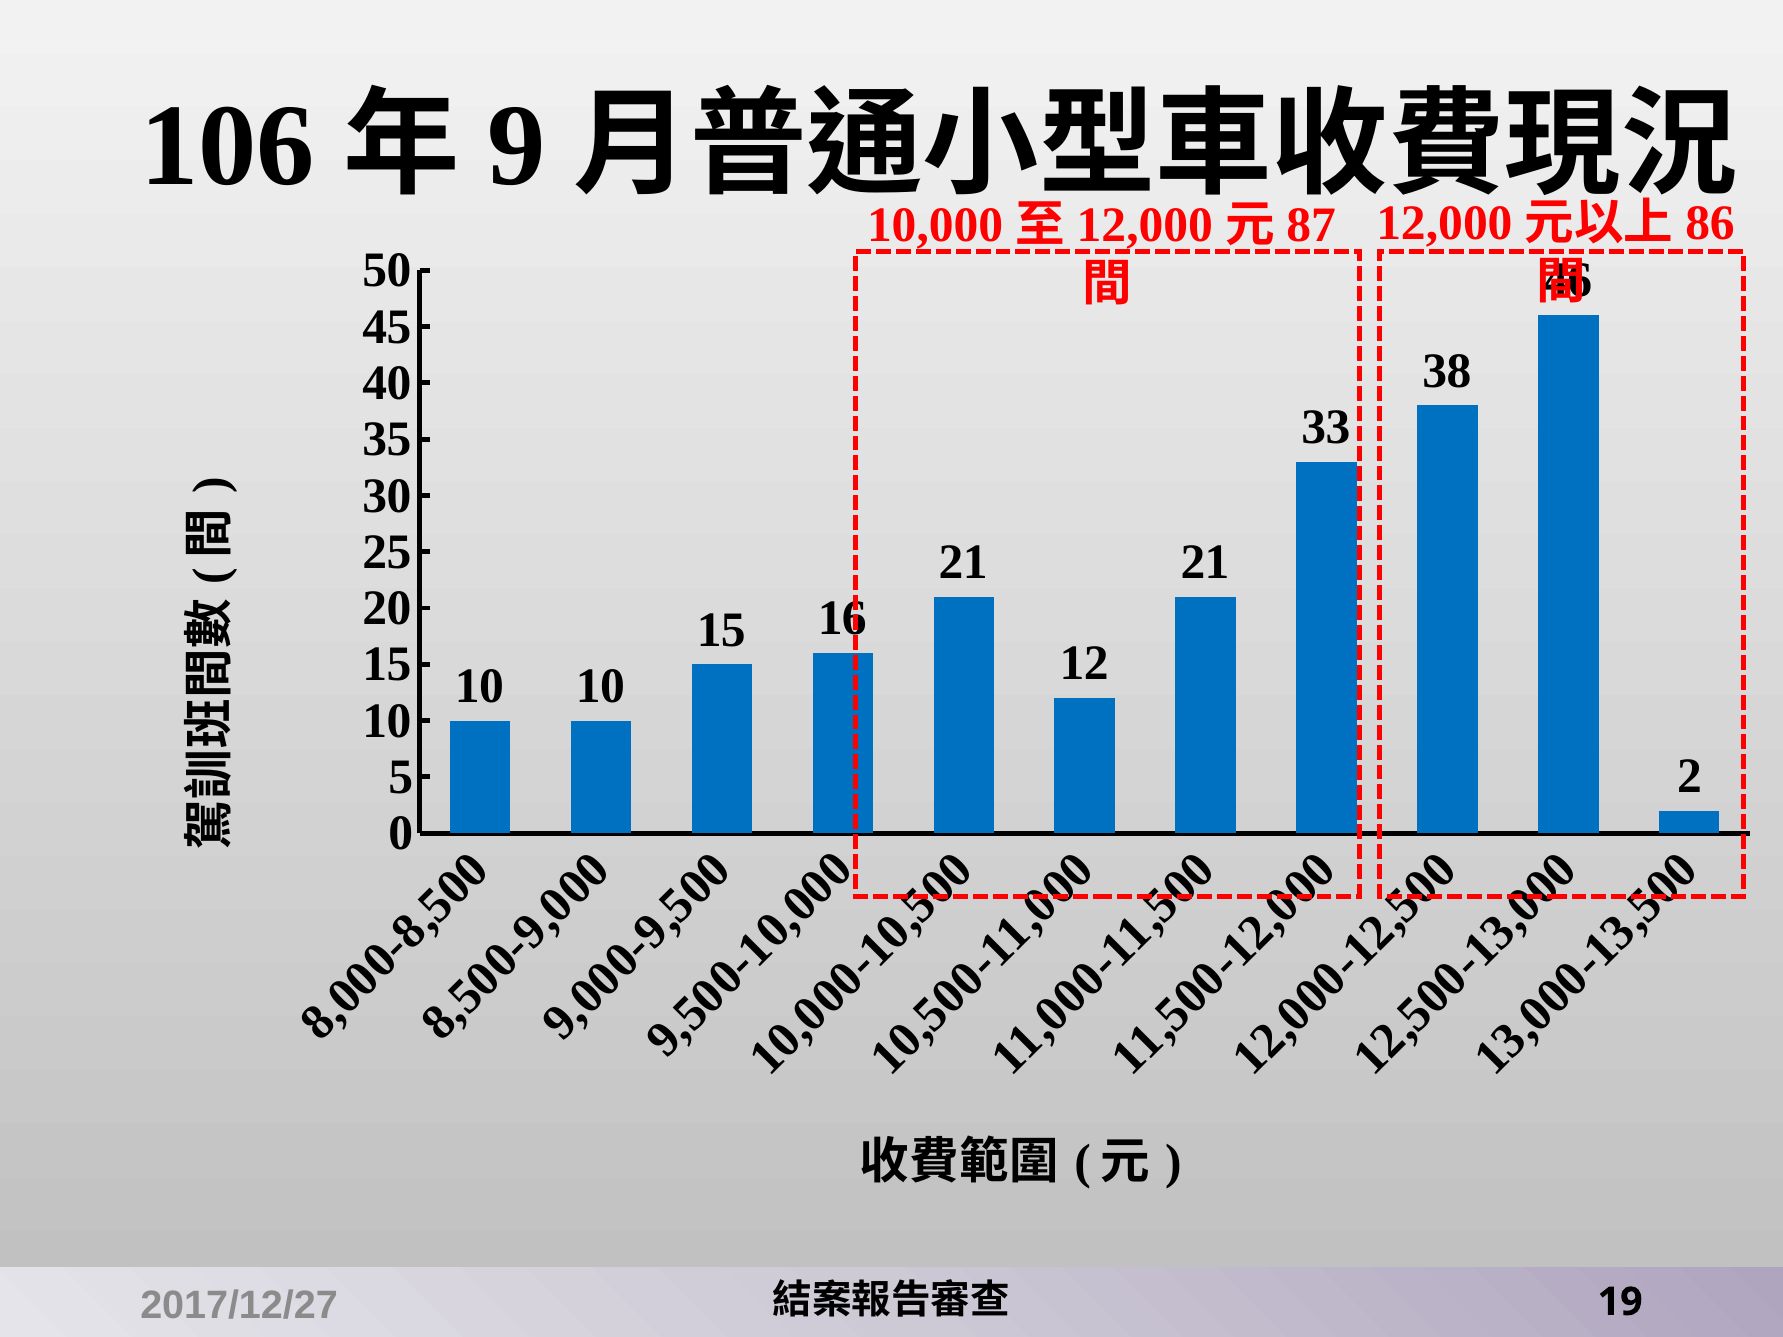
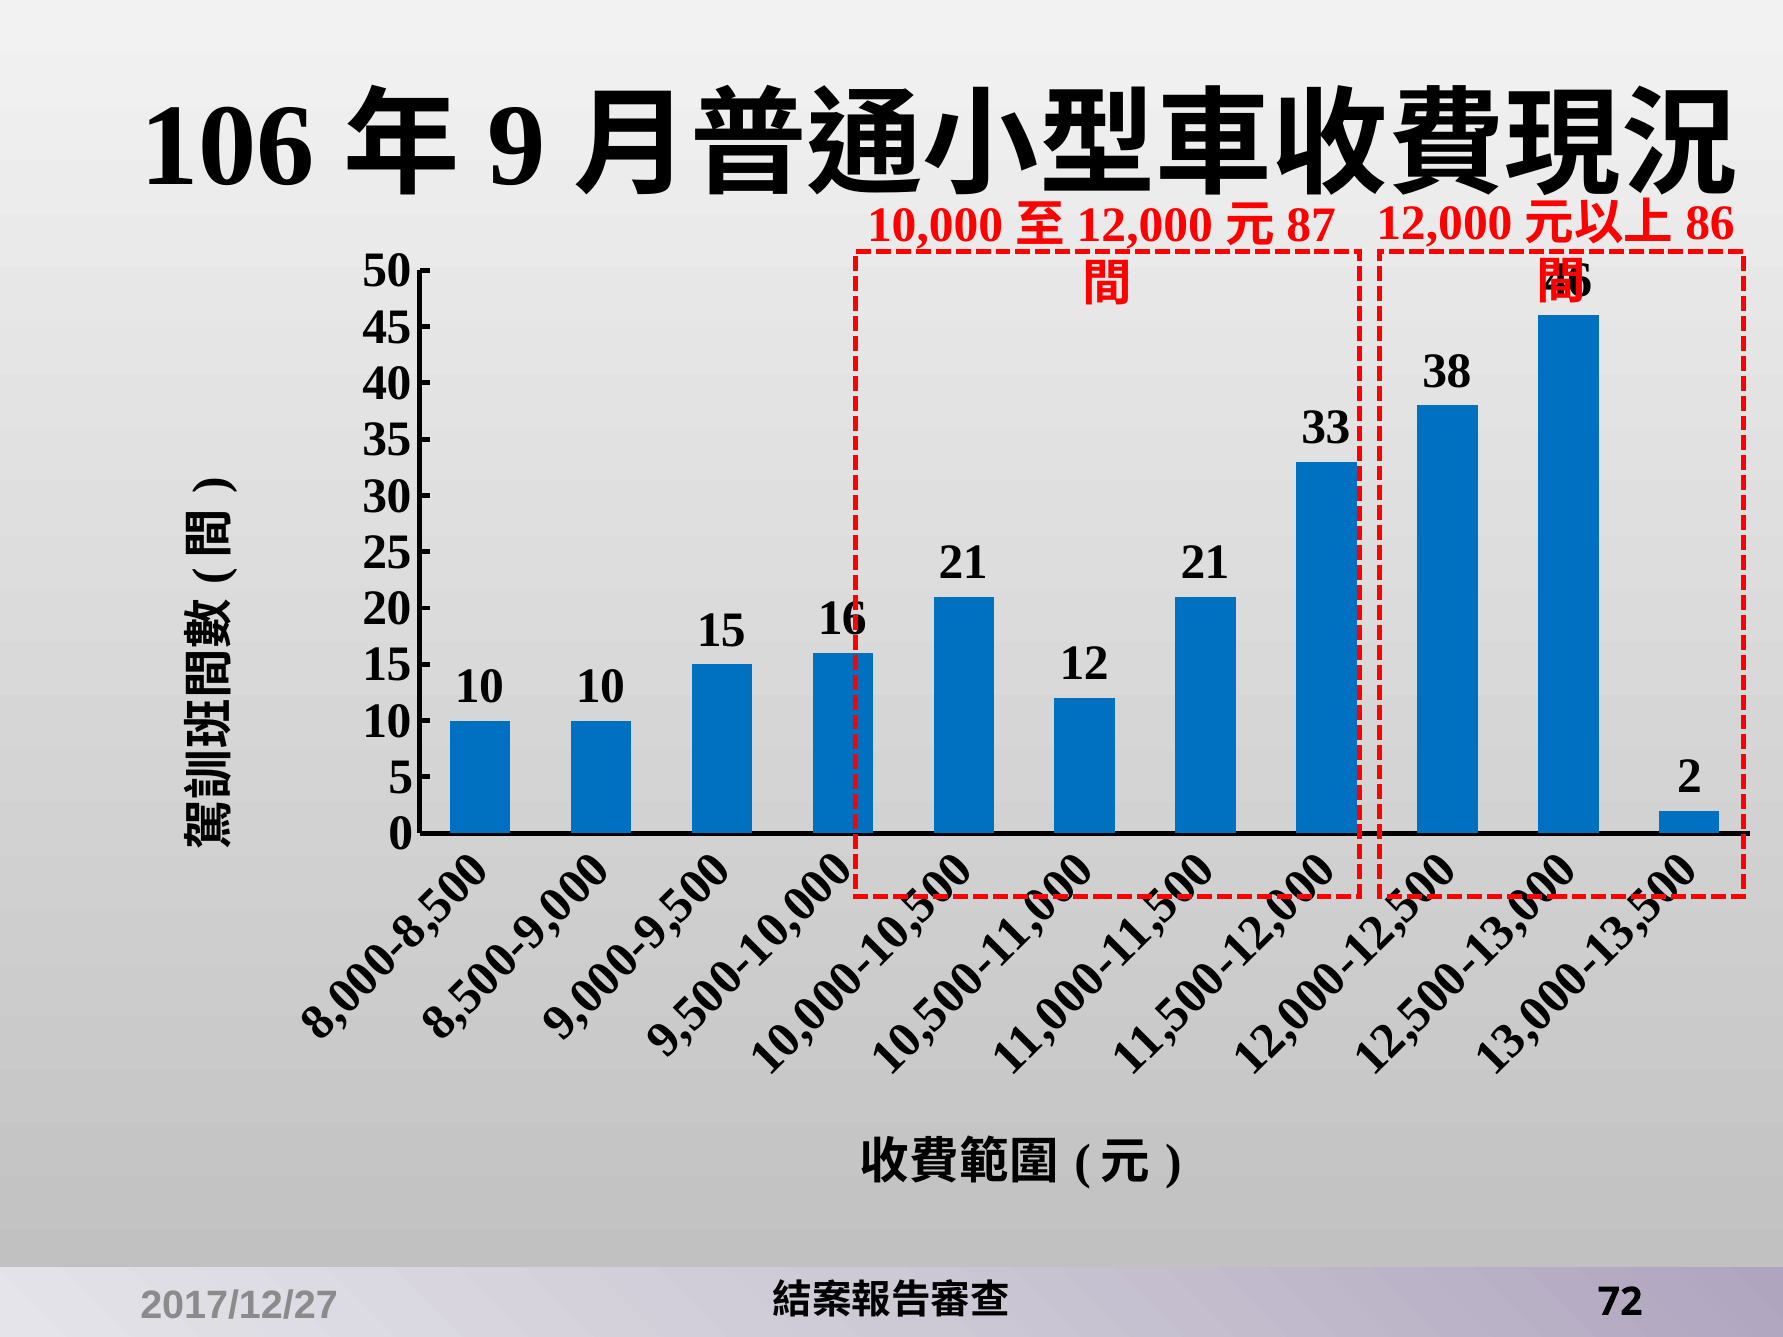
19: 19 -> 72
